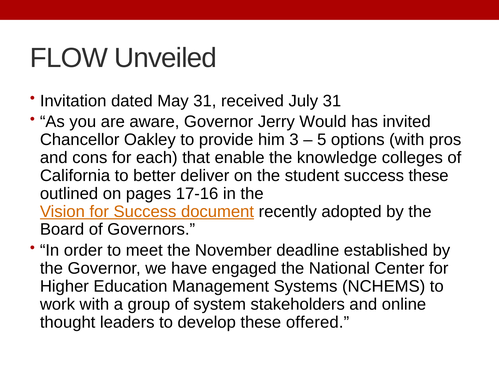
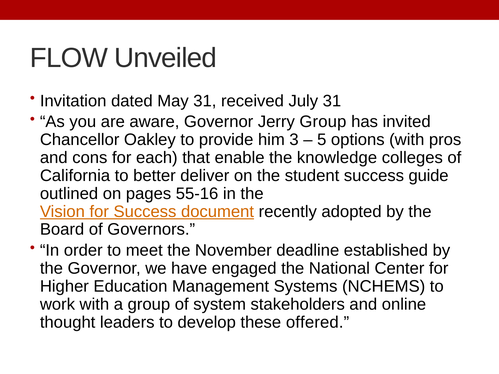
Jerry Would: Would -> Group
success these: these -> guide
17-16: 17-16 -> 55-16
